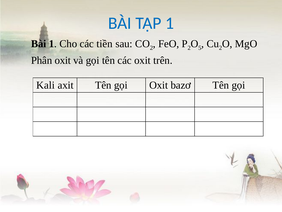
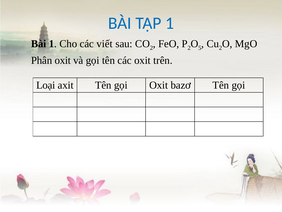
tiền: tiền -> viết
Kali: Kali -> Loại
